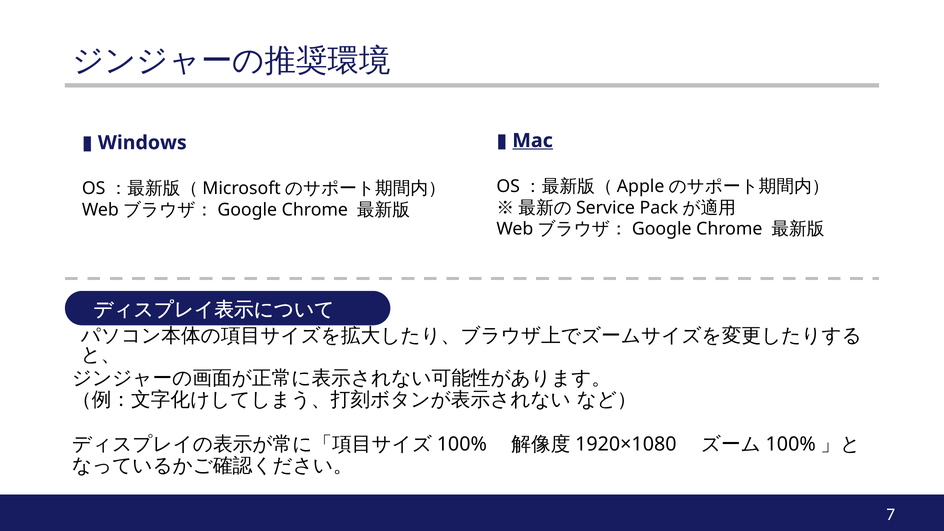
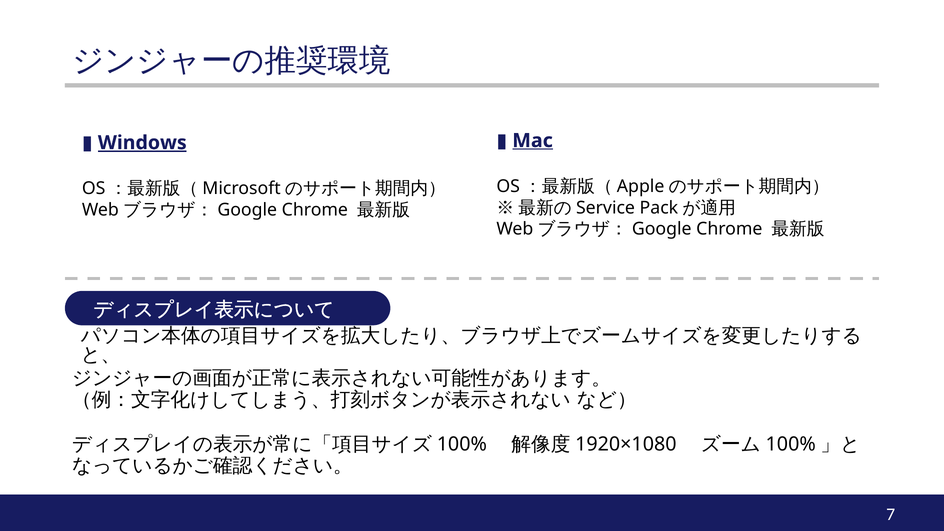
Windows underline: none -> present
